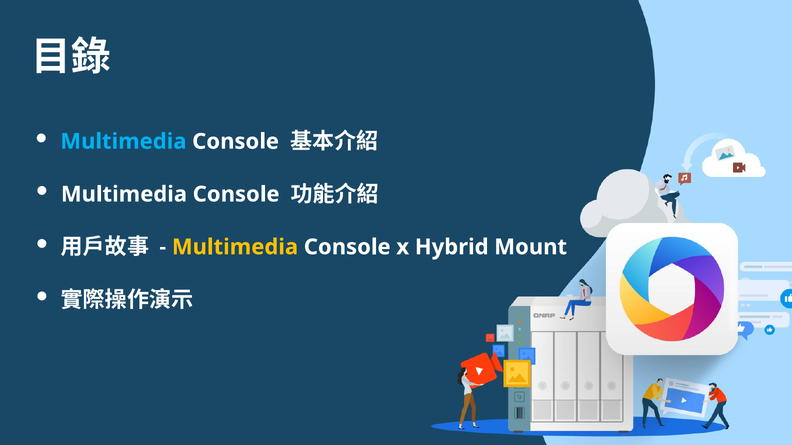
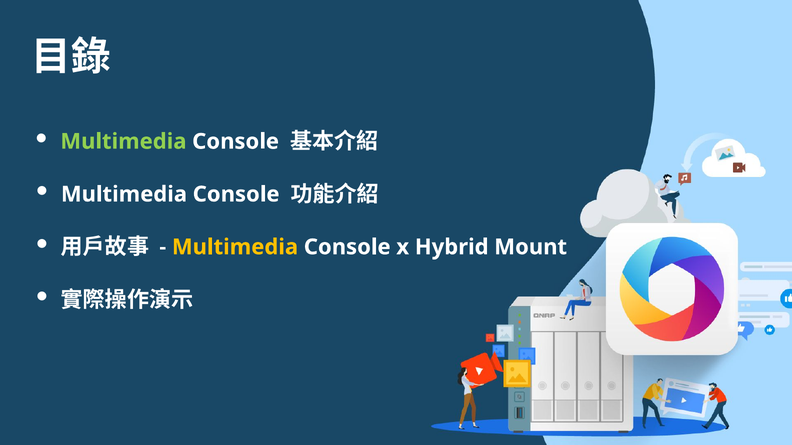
Multimedia at (123, 142) colour: light blue -> light green
